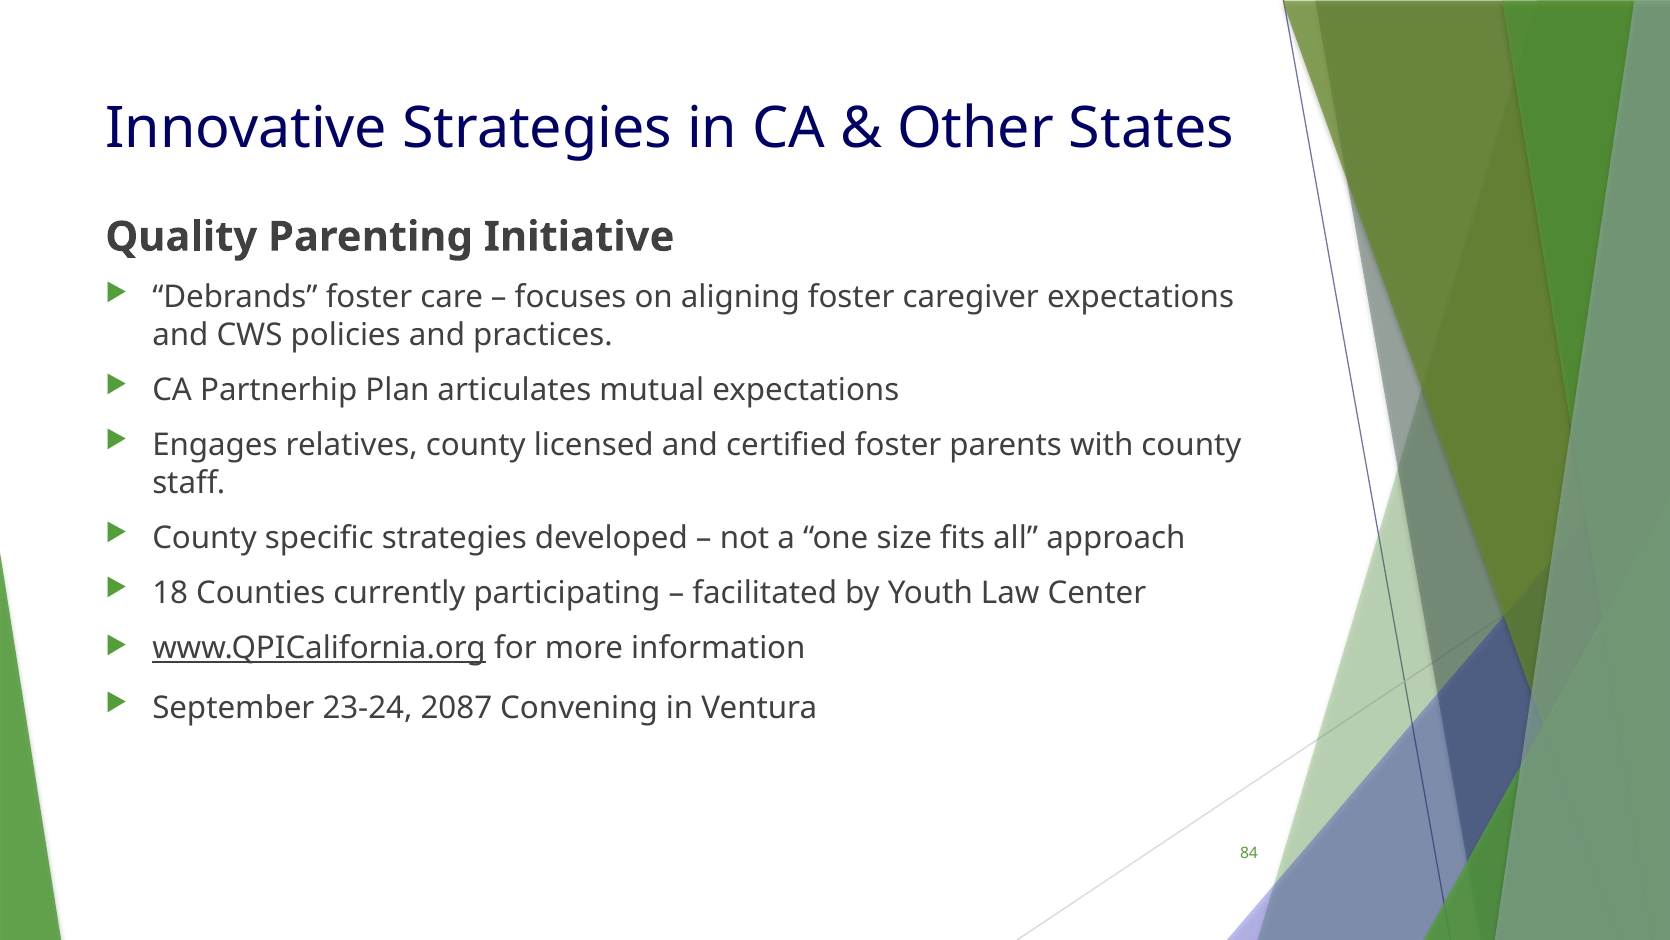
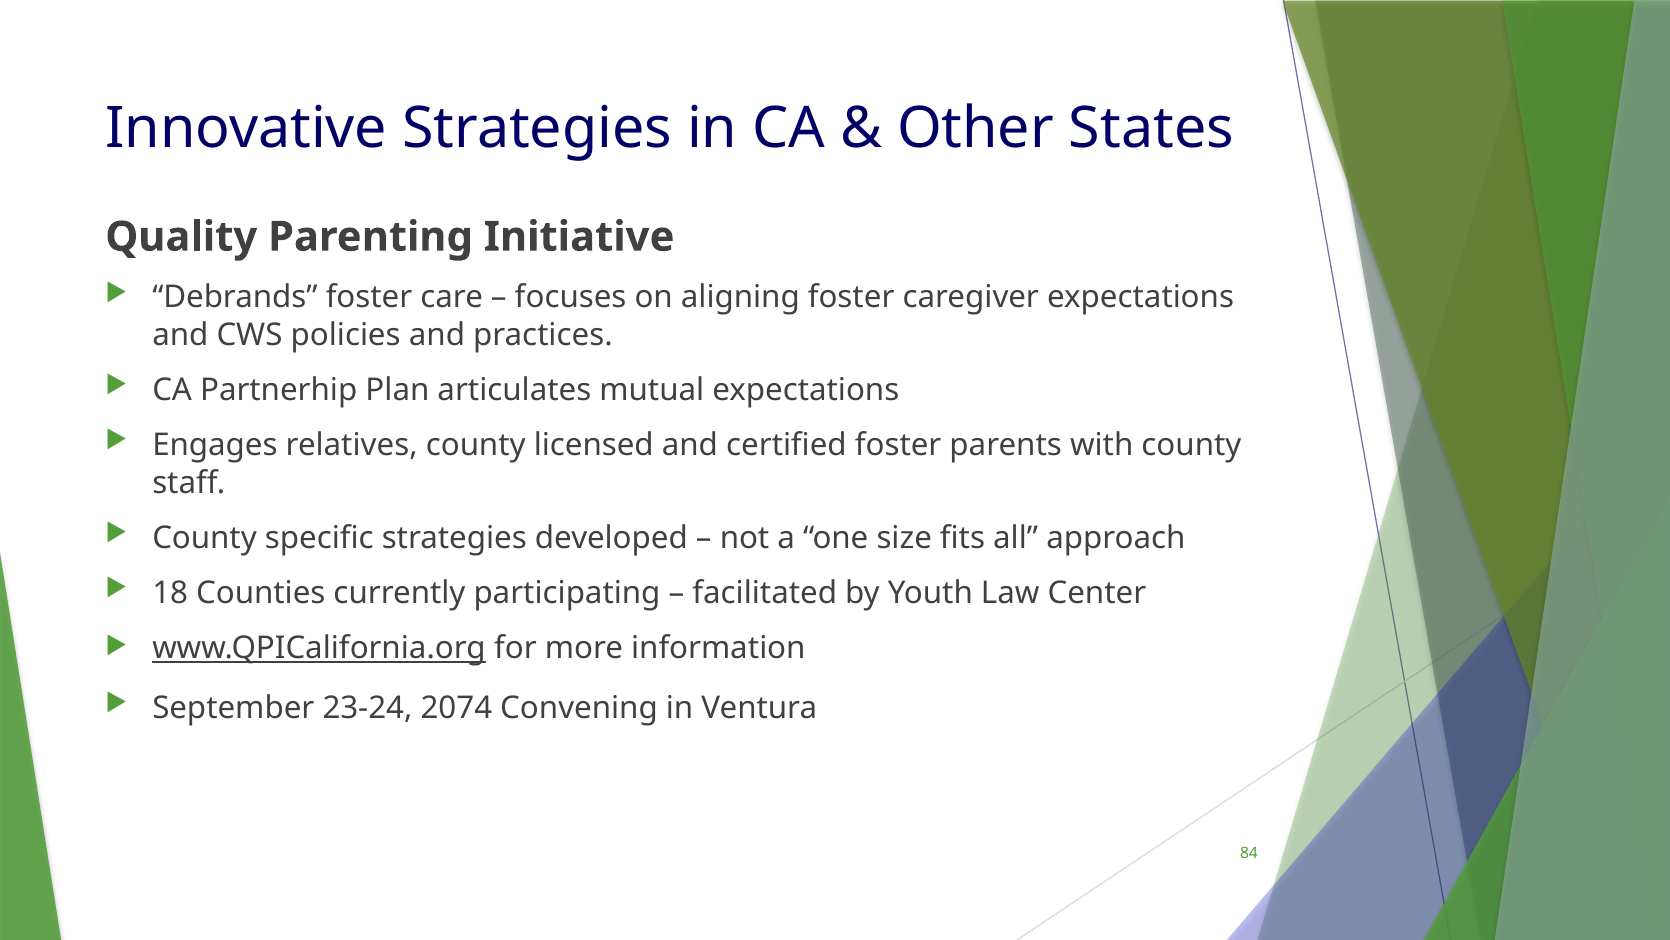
2087: 2087 -> 2074
